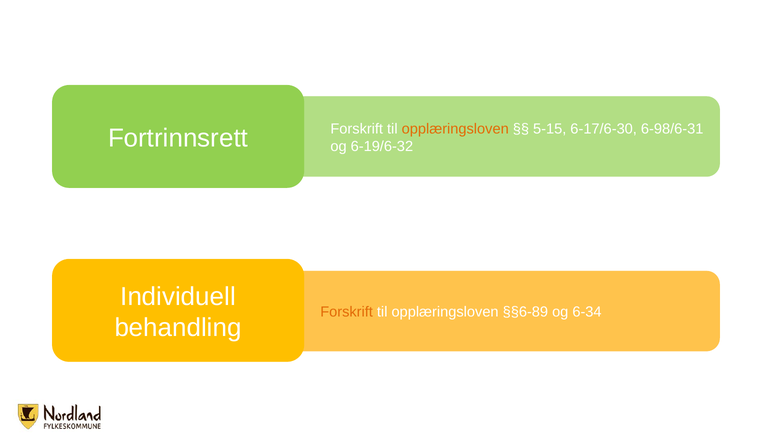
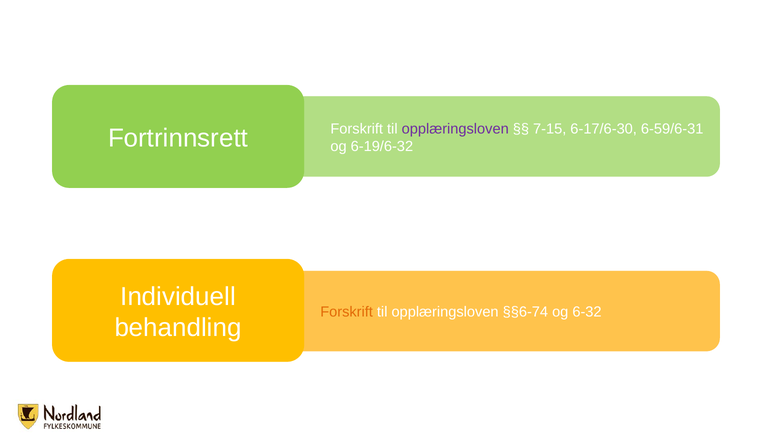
opplæringsloven at (455, 129) colour: orange -> purple
5-15: 5-15 -> 7-15
6-98/6-31: 6-98/6-31 -> 6-59/6-31
§§6-89: §§6-89 -> §§6-74
6-34: 6-34 -> 6-32
